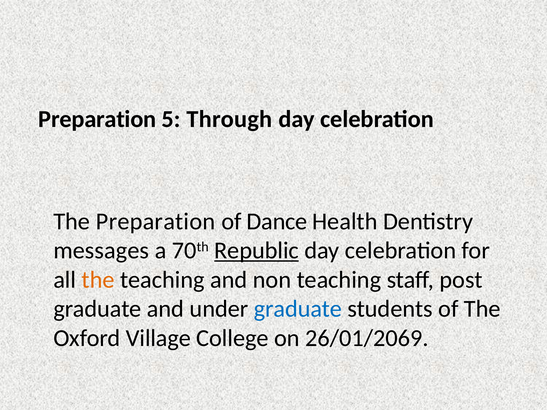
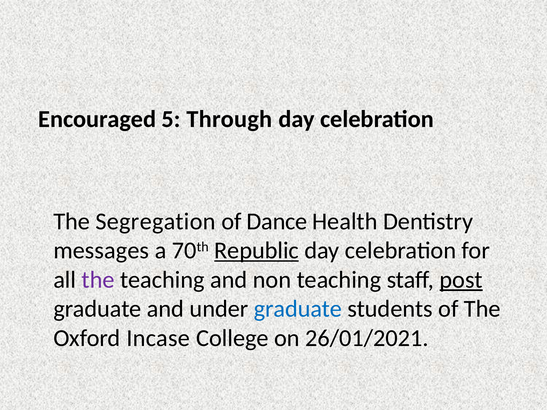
Preparation at (97, 119): Preparation -> Encouraged
The Preparation: Preparation -> Segregation
the at (98, 280) colour: orange -> purple
post underline: none -> present
Village: Village -> Incase
26/01/2069: 26/01/2069 -> 26/01/2021
